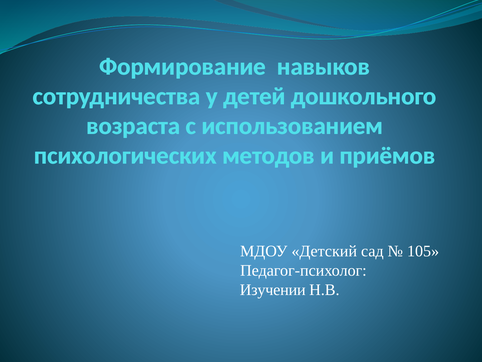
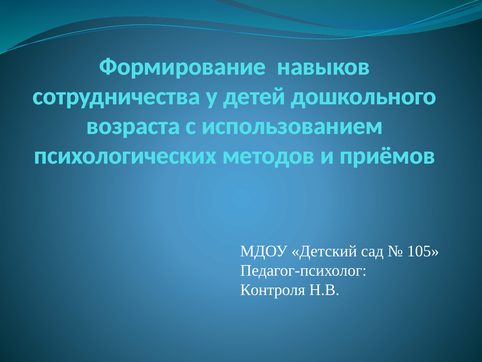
Изучении: Изучении -> Контроля
